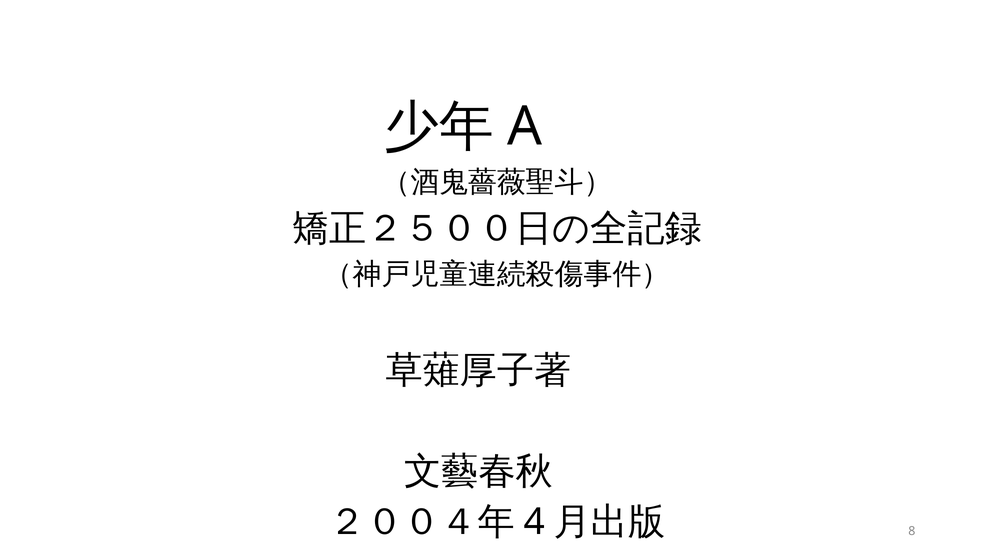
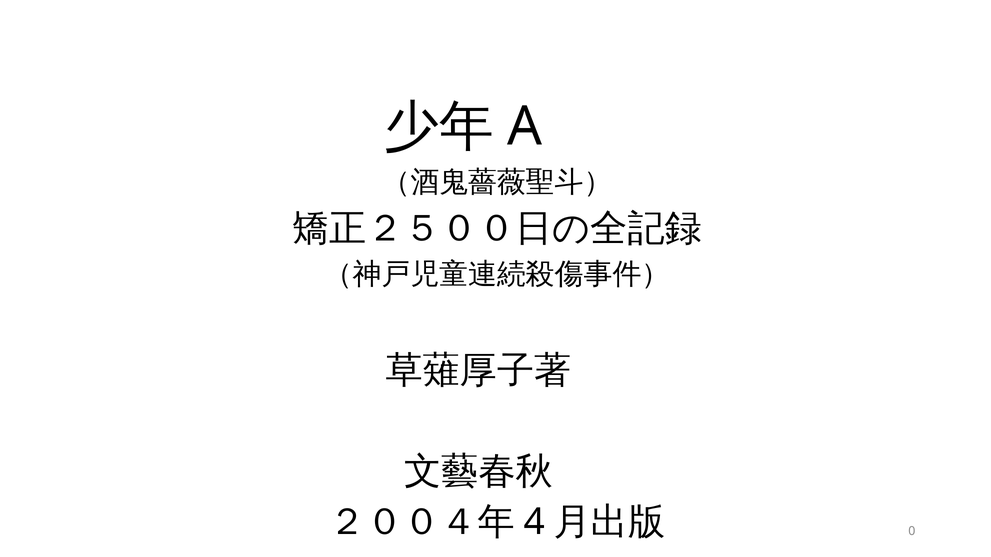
8: 8 -> 0
